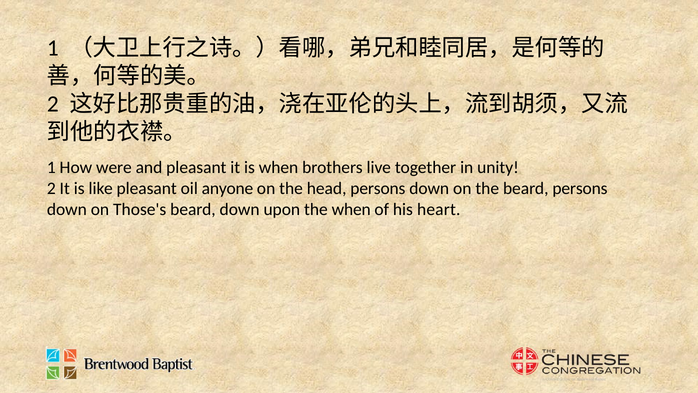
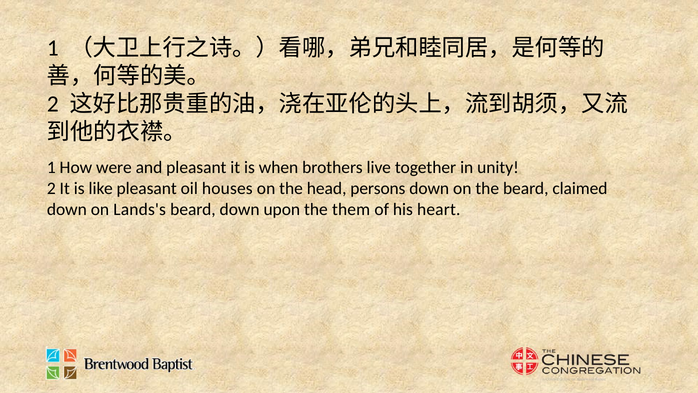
anyone: anyone -> houses
beard persons: persons -> claimed
Those's: Those's -> Lands's
the when: when -> them
